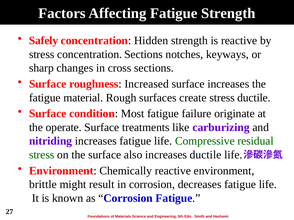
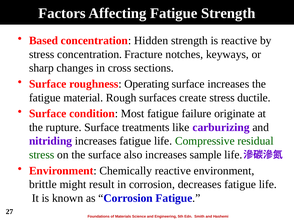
Safely: Safely -> Based
concentration Sections: Sections -> Fracture
Increased: Increased -> Operating
operate: operate -> rupture
increases ductile: ductile -> sample
